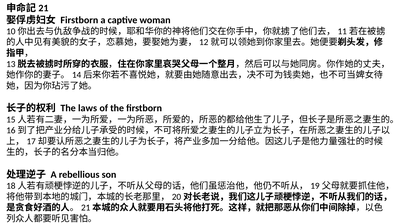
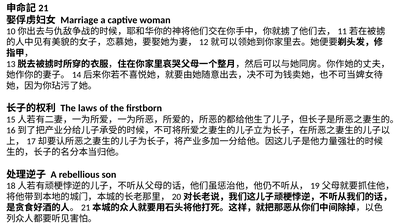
Firstborn at (79, 20): Firstborn -> Marriage
